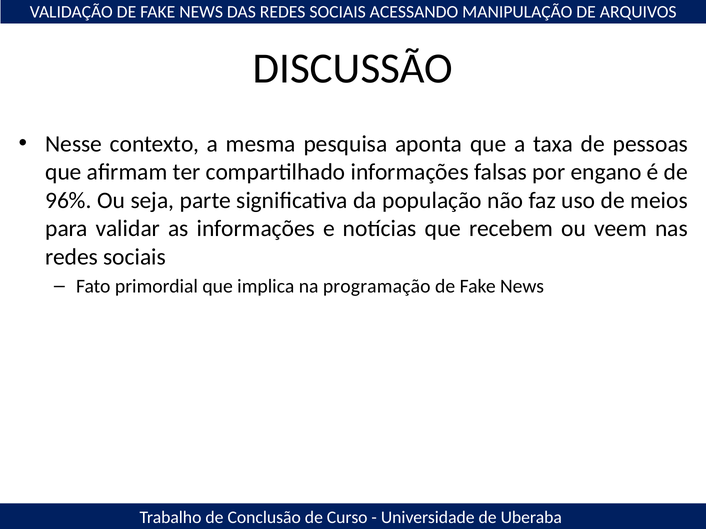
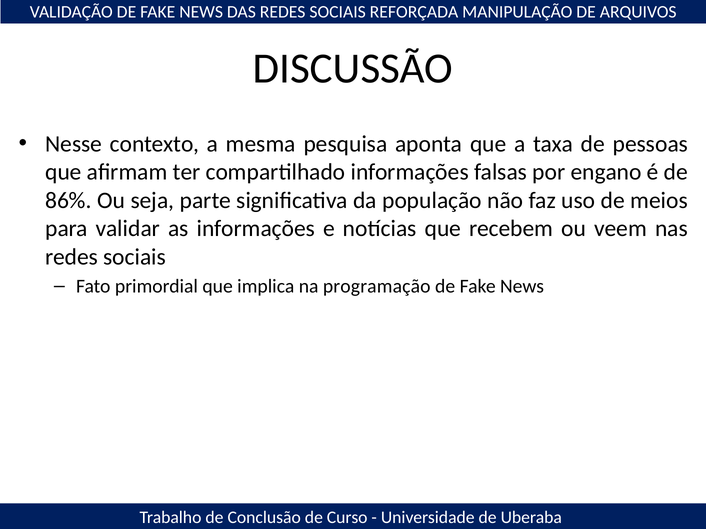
ACESSANDO: ACESSANDO -> REFORÇADA
96%: 96% -> 86%
